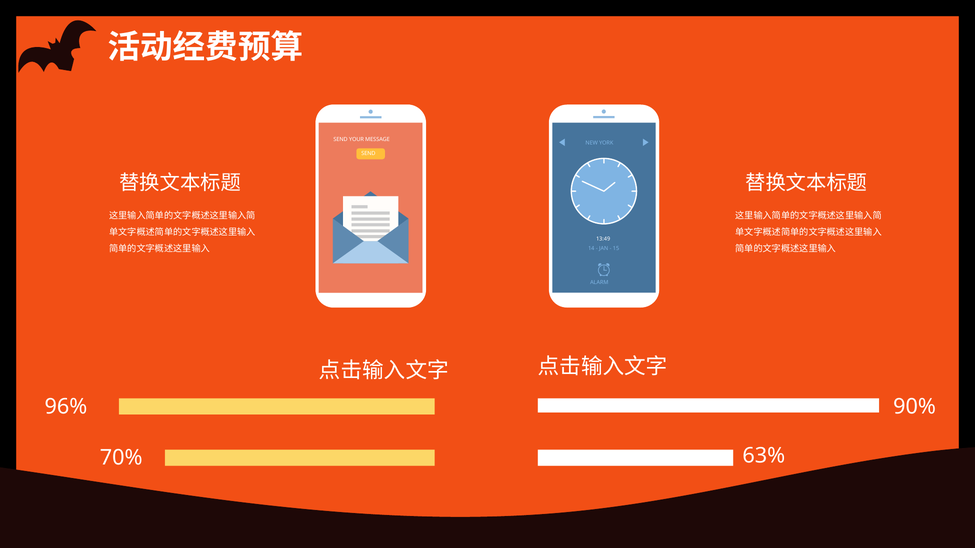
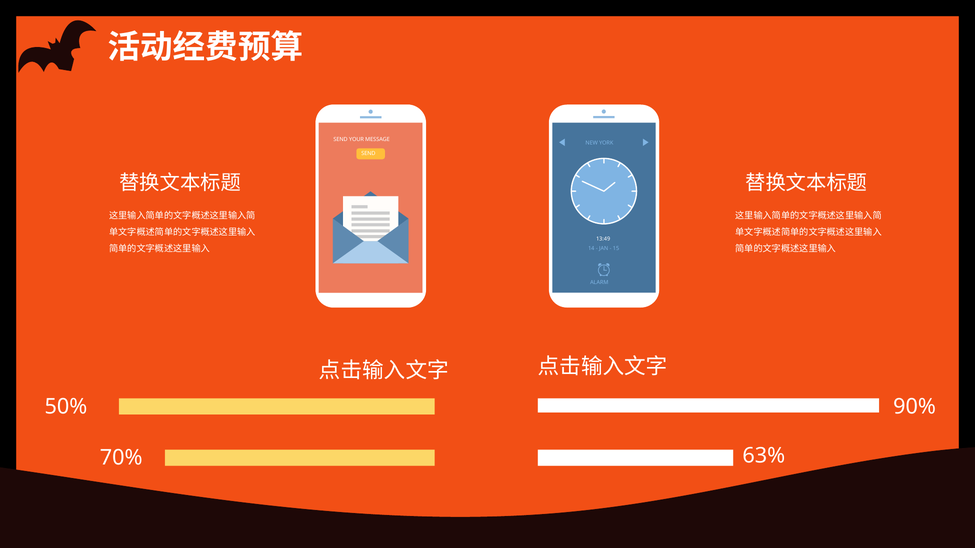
96%: 96% -> 50%
